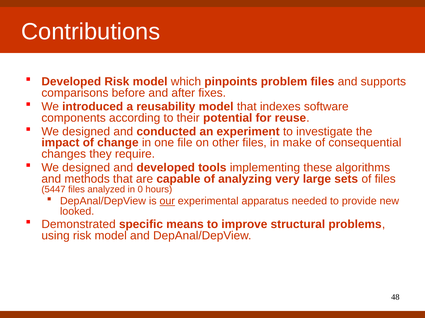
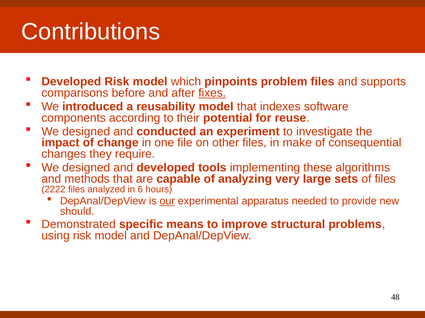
fixes underline: none -> present
5447: 5447 -> 2222
0: 0 -> 6
looked: looked -> should
